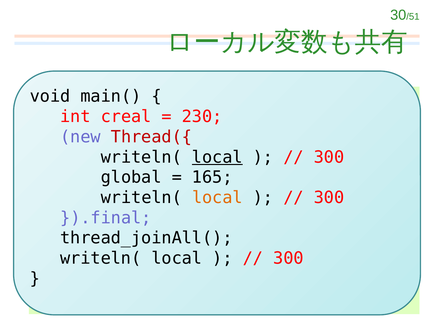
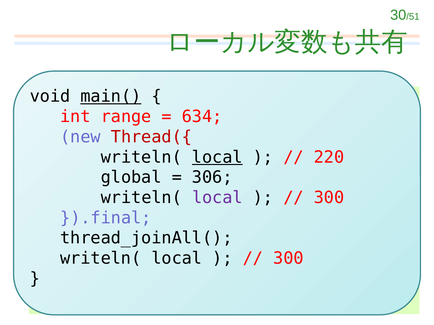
main( underline: none -> present
creal: creal -> range
230: 230 -> 634
300 at (329, 157): 300 -> 220
165: 165 -> 306
local at (217, 198) colour: orange -> purple
